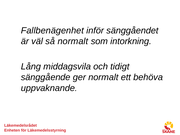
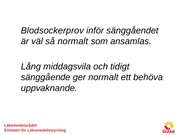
Fallbenägenhet: Fallbenägenhet -> Blodsockerprov
intorkning: intorkning -> ansamlas
